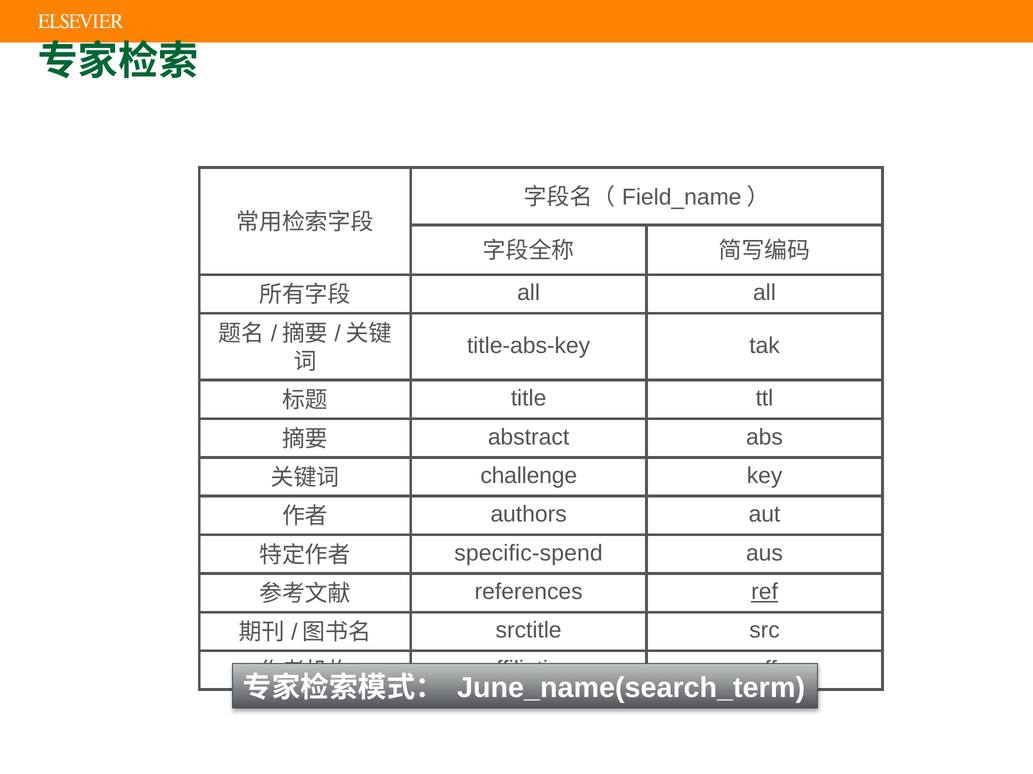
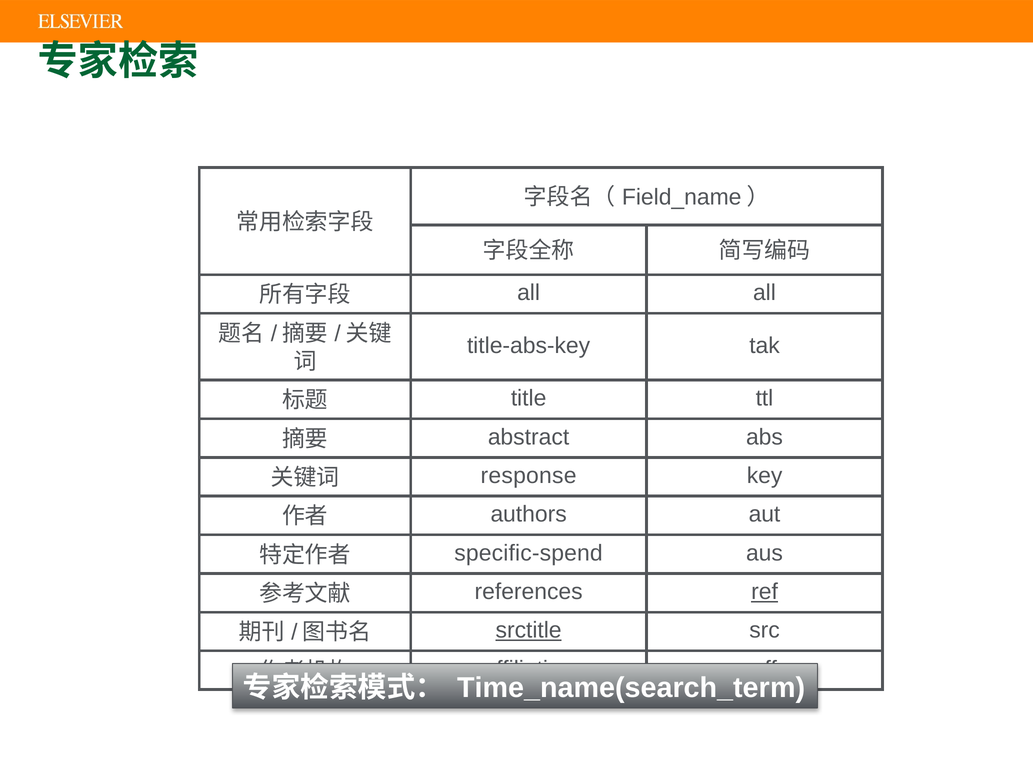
challenge: challenge -> response
srctitle underline: none -> present
June_name(search_term: June_name(search_term -> Time_name(search_term
